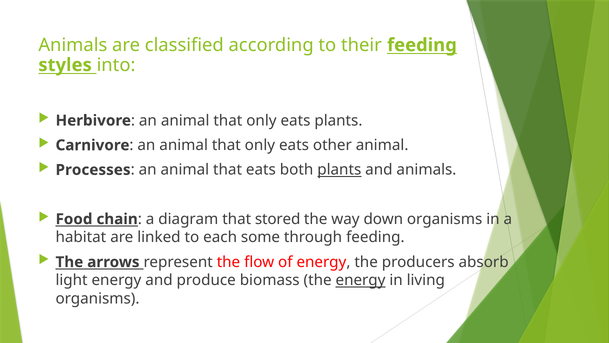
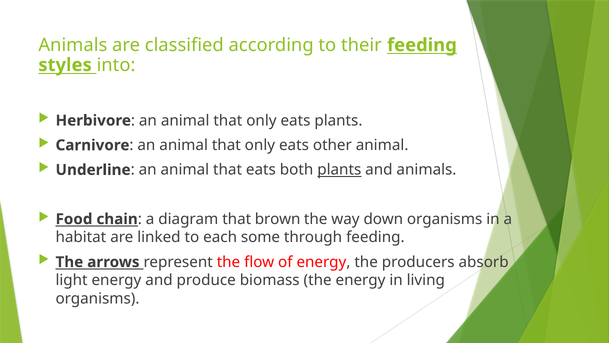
Processes: Processes -> Underline
stored: stored -> brown
energy at (361, 280) underline: present -> none
